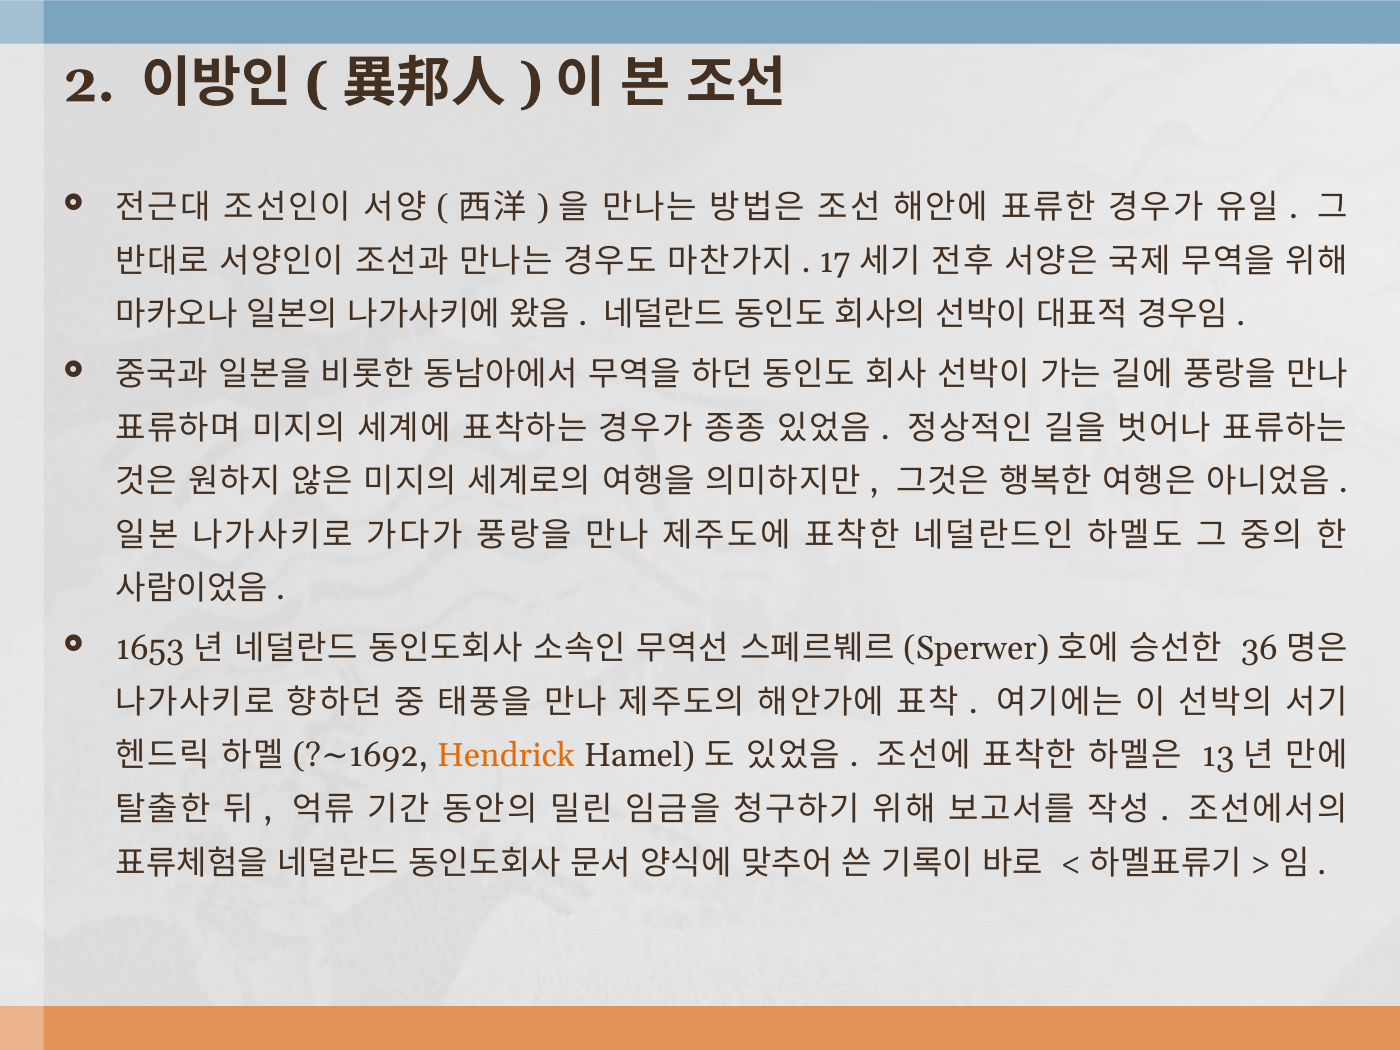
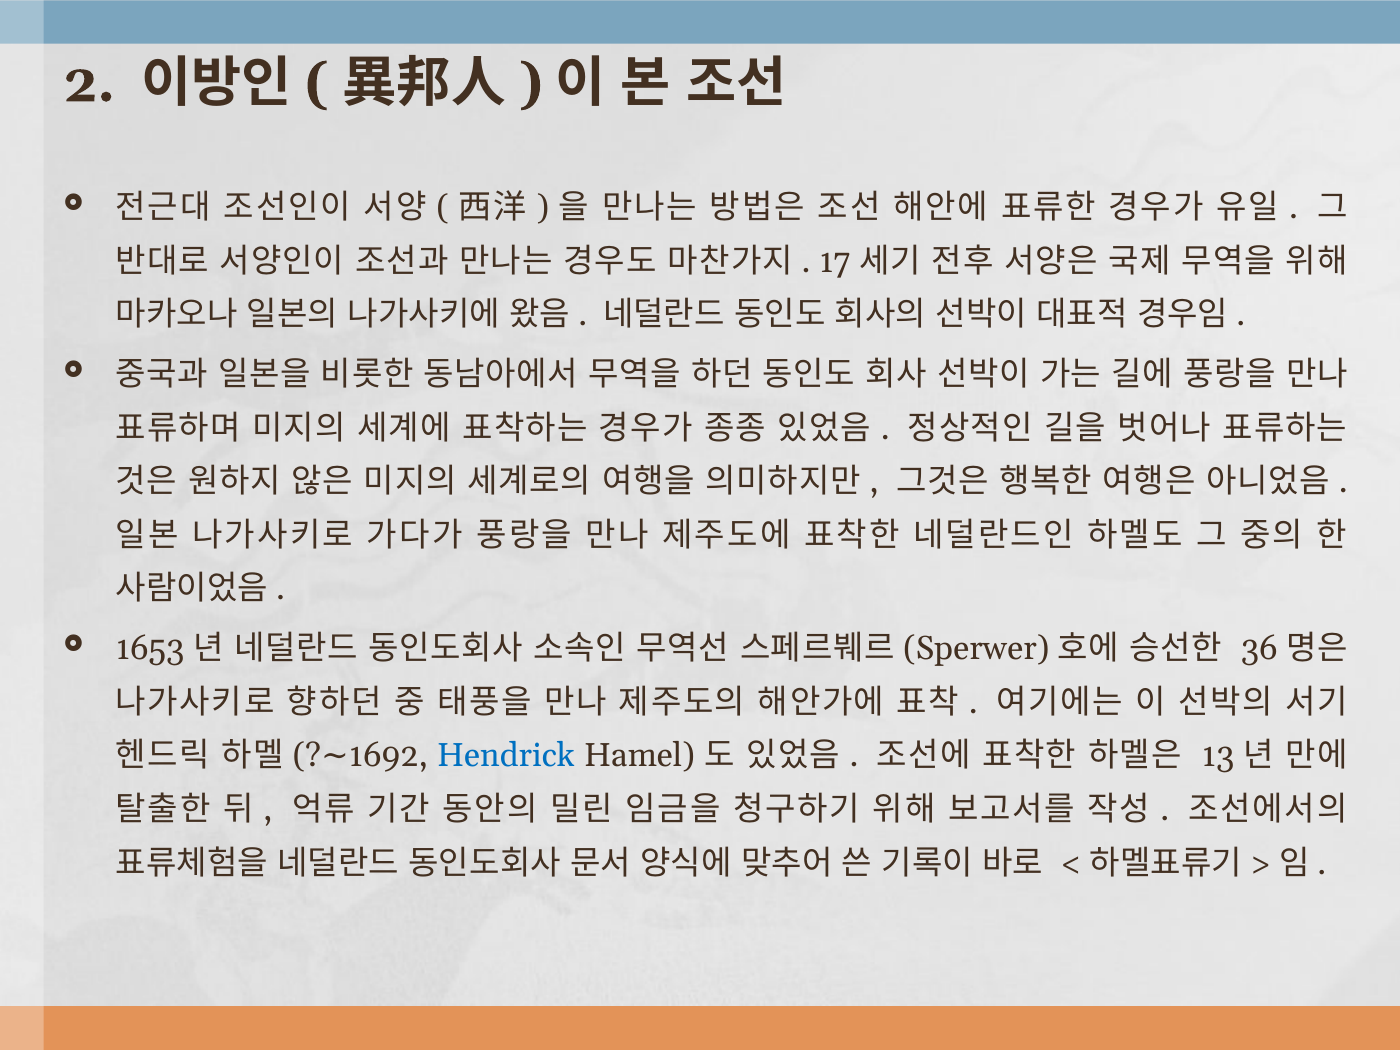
Hendrick colour: orange -> blue
